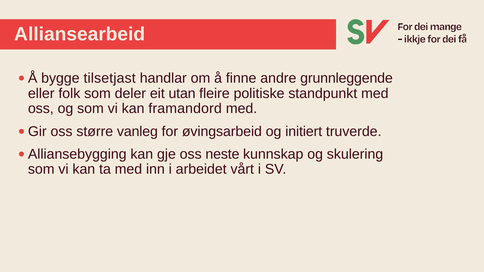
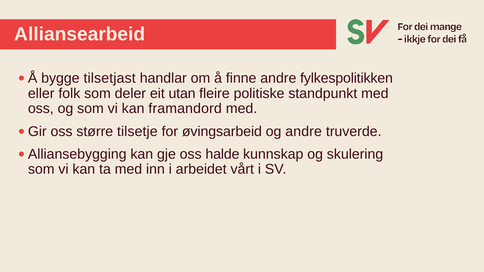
grunnleggende: grunnleggende -> fylkespolitikken
vanleg: vanleg -> tilsetje
og initiert: initiert -> andre
neste: neste -> halde
